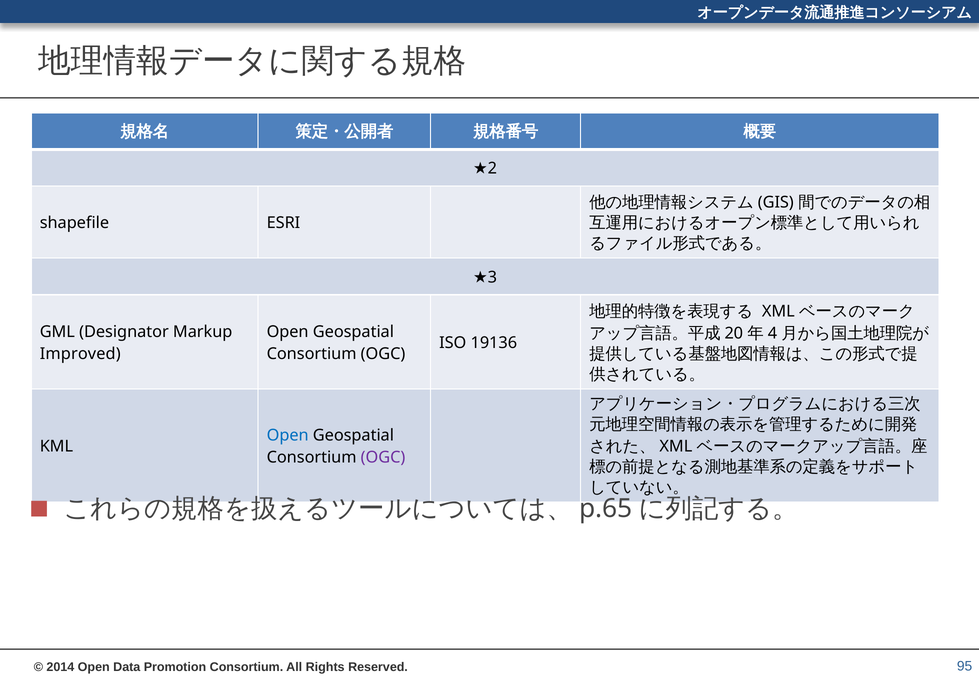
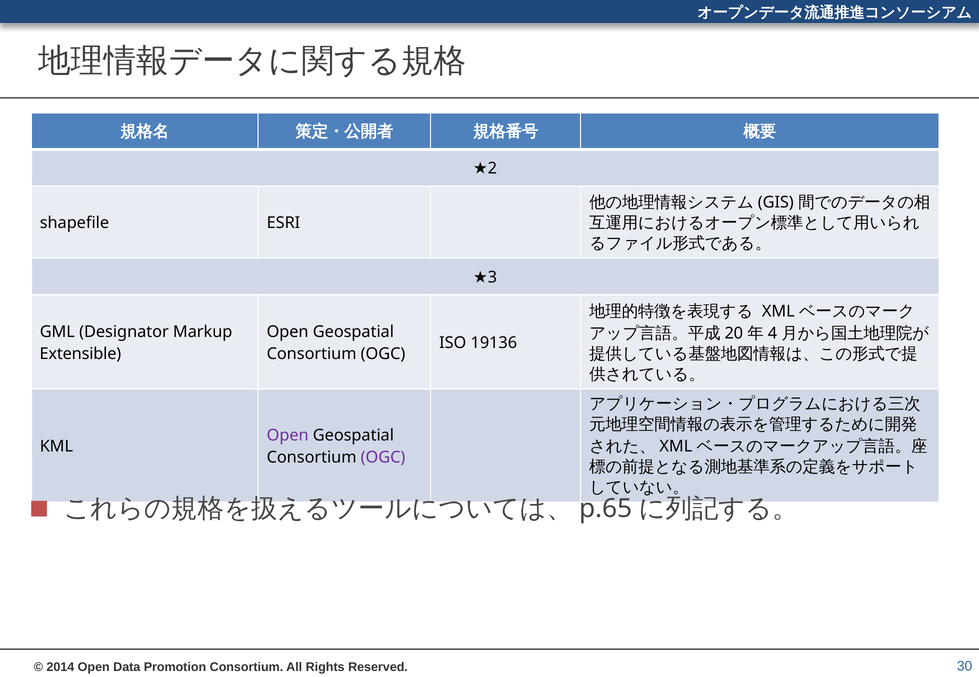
Improved: Improved -> Extensible
Open at (288, 436) colour: blue -> purple
95: 95 -> 30
